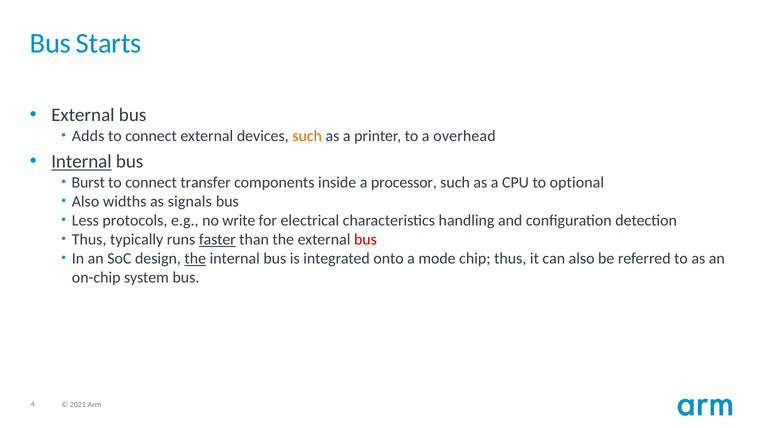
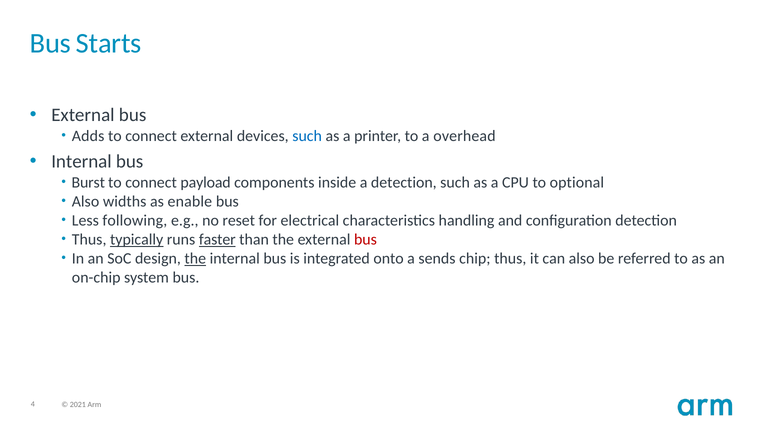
such at (307, 136) colour: orange -> blue
Internal at (81, 162) underline: present -> none
transfer: transfer -> payload
a processor: processor -> detection
signals: signals -> enable
protocols: protocols -> following
write: write -> reset
typically underline: none -> present
mode: mode -> sends
